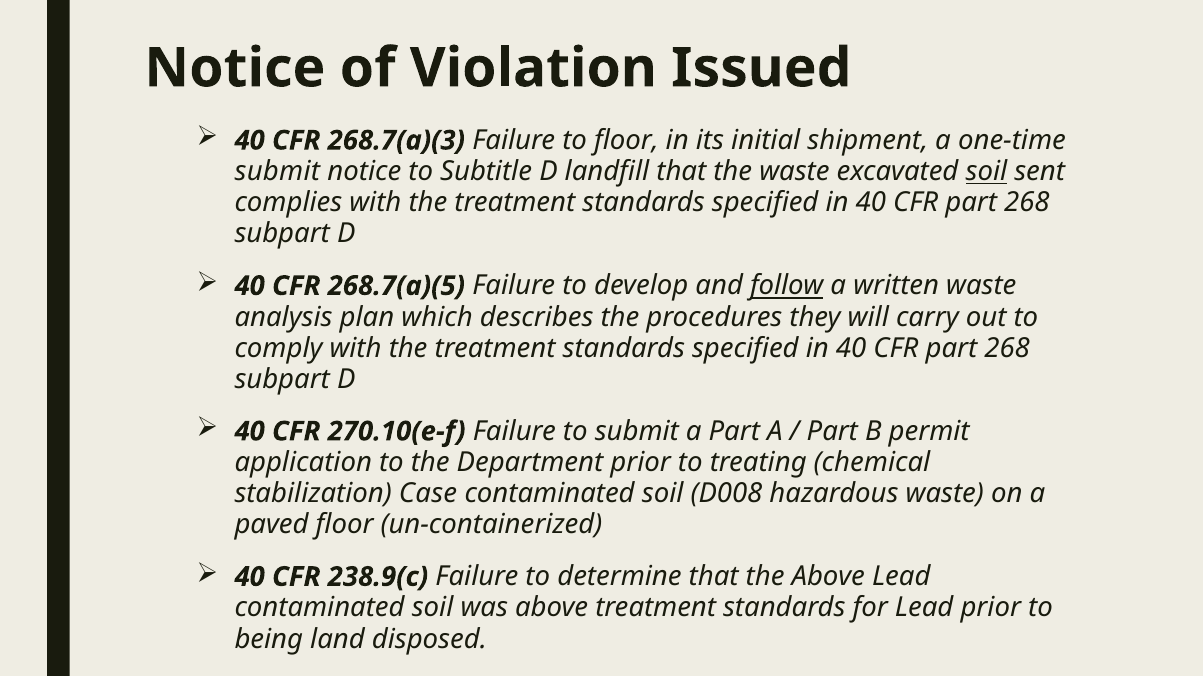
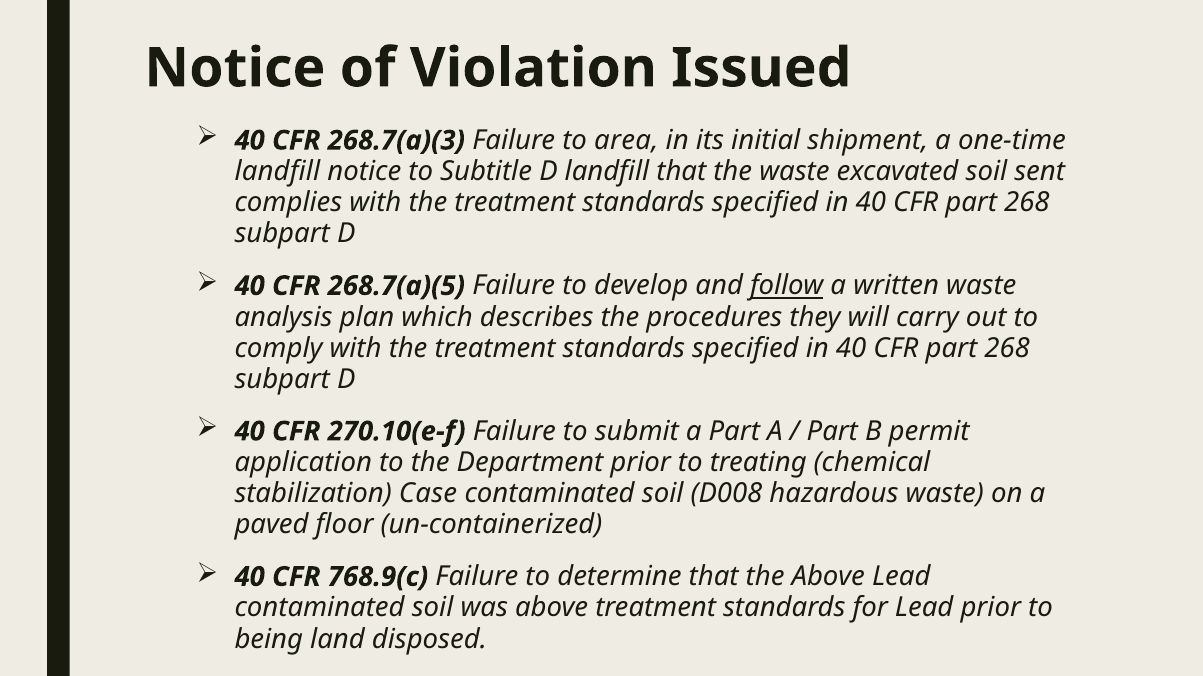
to floor: floor -> area
submit at (277, 172): submit -> landfill
soil at (986, 172) underline: present -> none
238.9(c: 238.9(c -> 768.9(c
